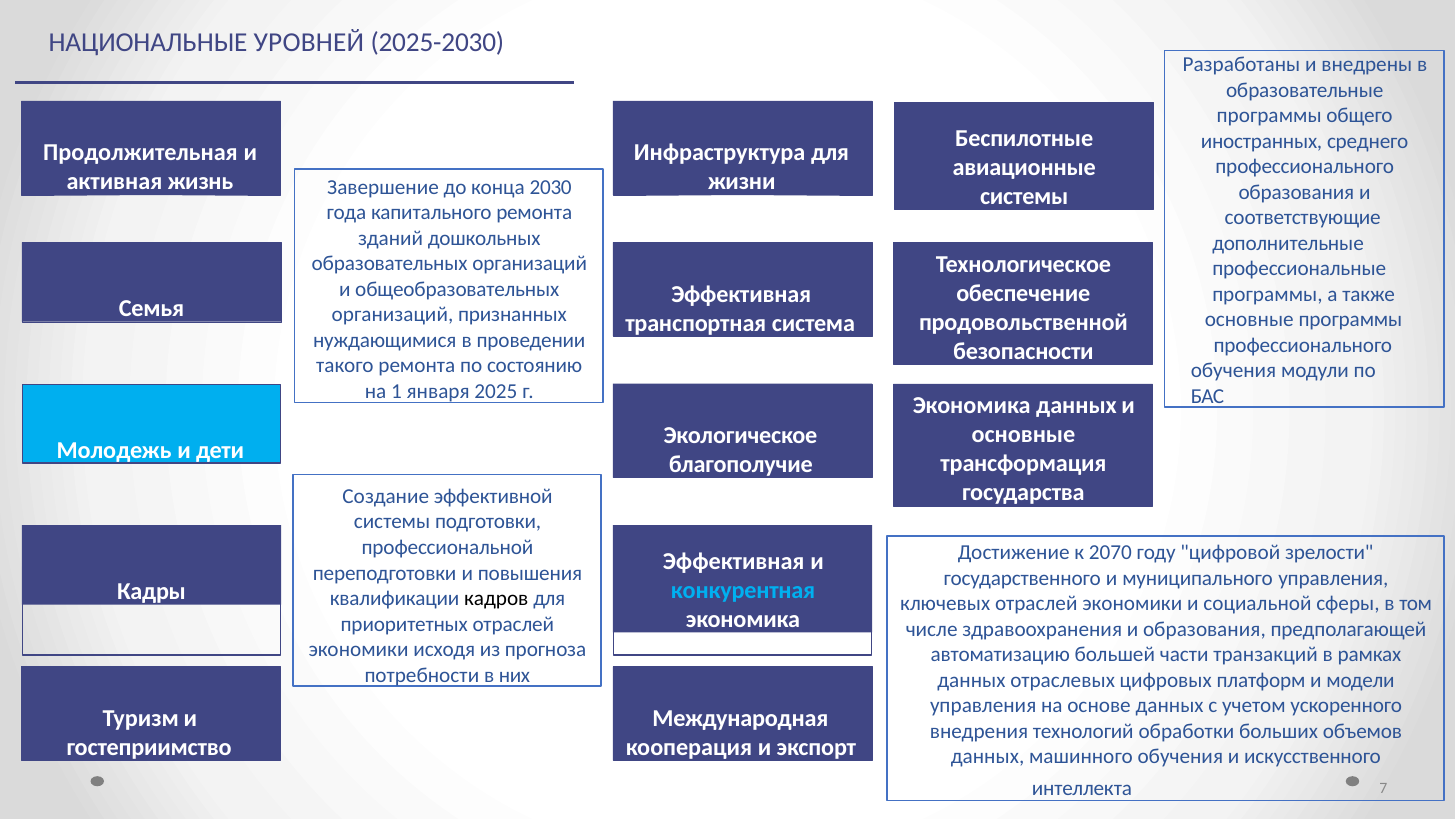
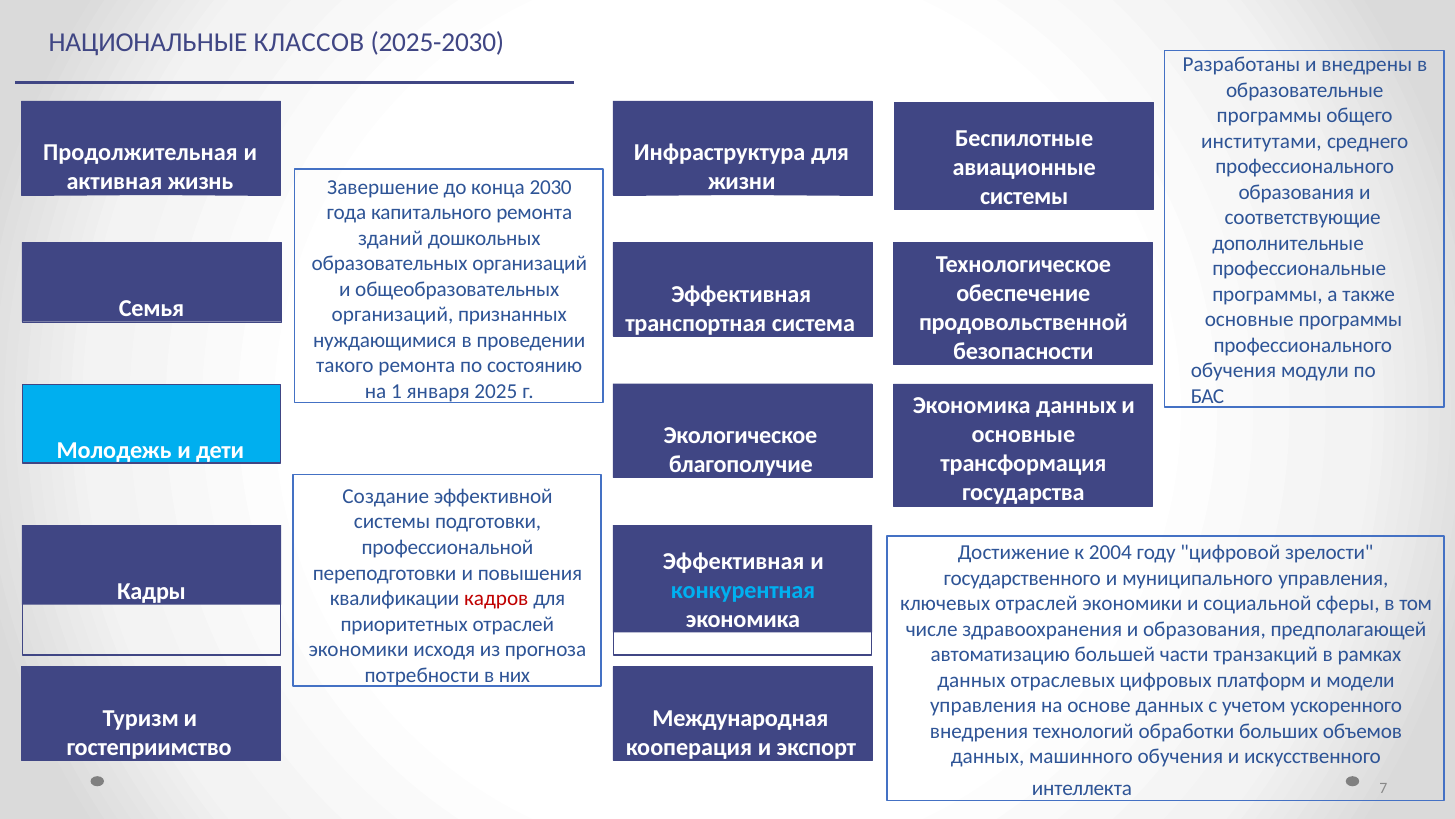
УРОВНЕЙ: УРОВНЕЙ -> КЛАССОВ
иностранных: иностранных -> институтами
2070: 2070 -> 2004
кадров colour: black -> red
